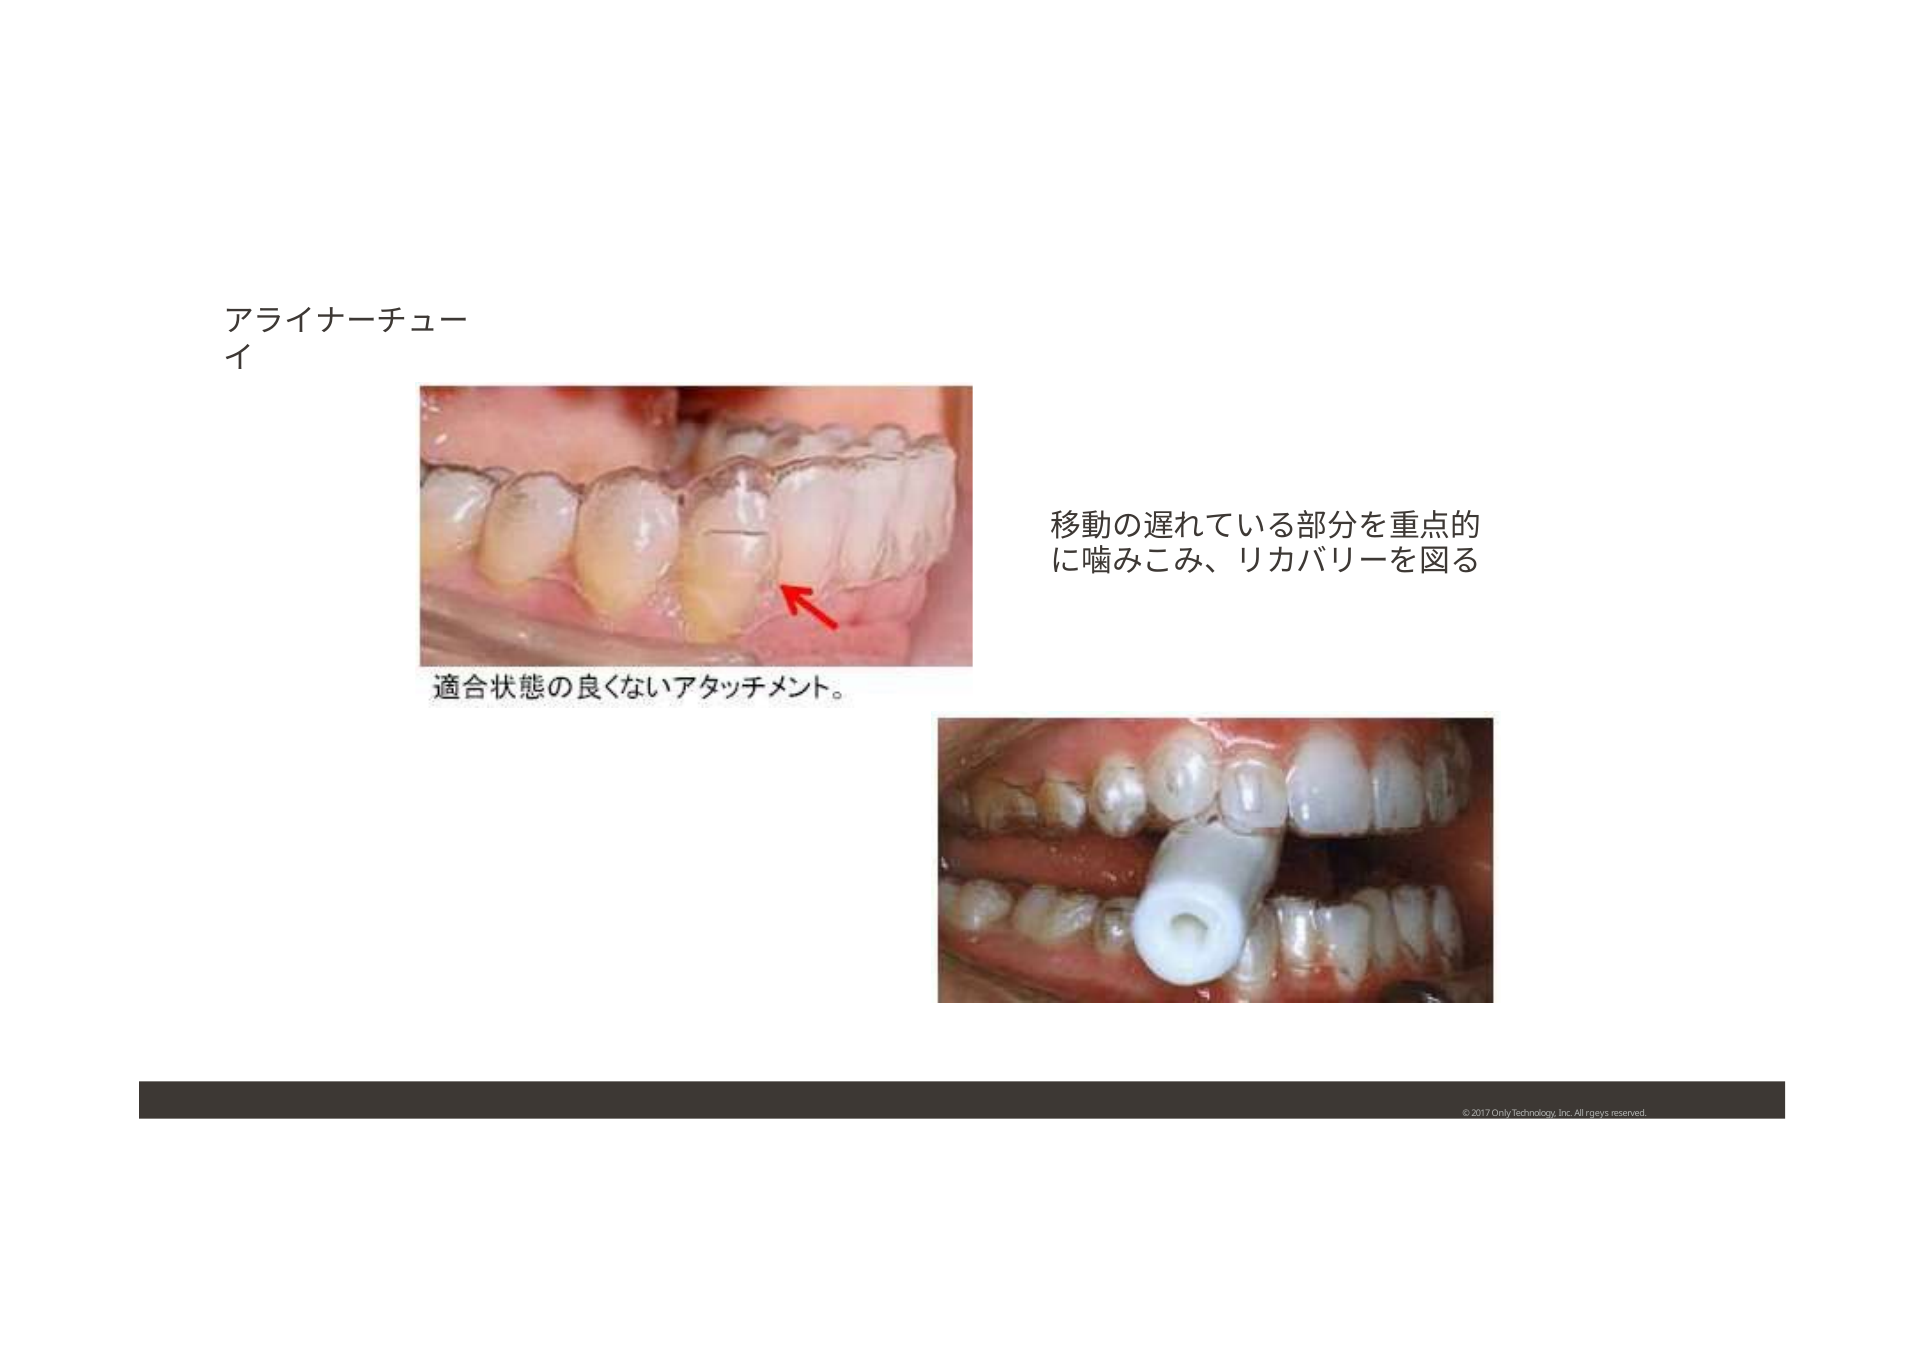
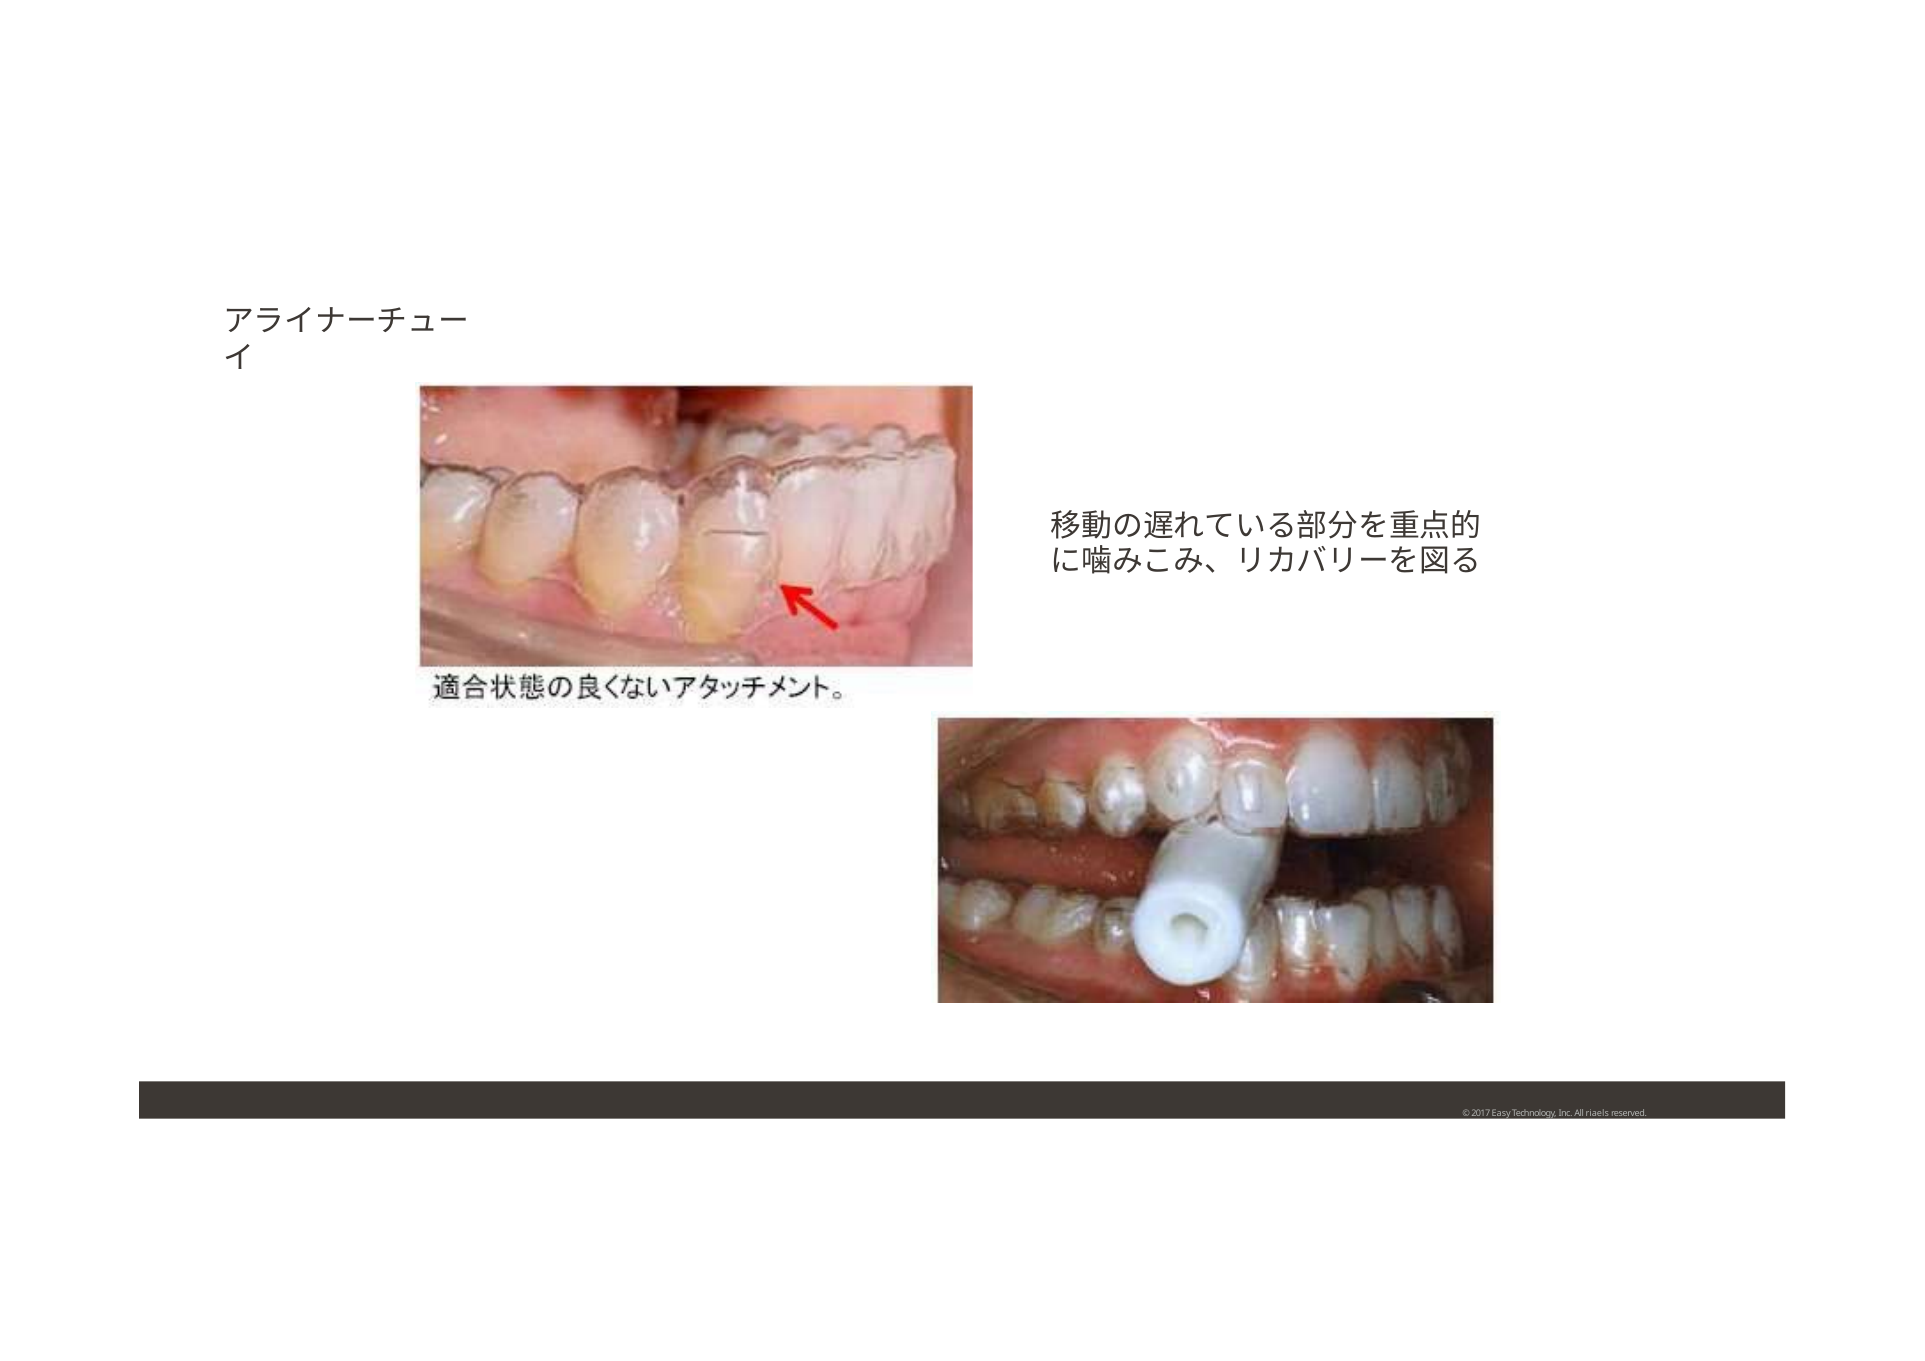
Only: Only -> Easy
rgeys: rgeys -> riaels
